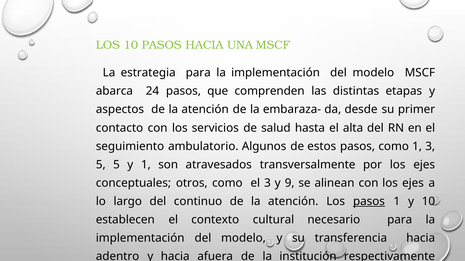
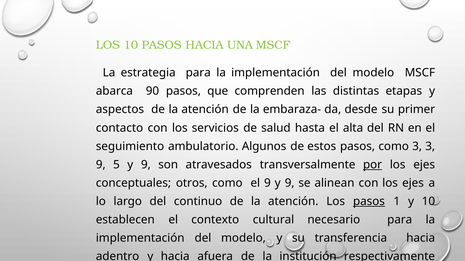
24: 24 -> 90
como 1: 1 -> 3
5 at (101, 165): 5 -> 9
5 y 1: 1 -> 9
por underline: none -> present
el 3: 3 -> 9
